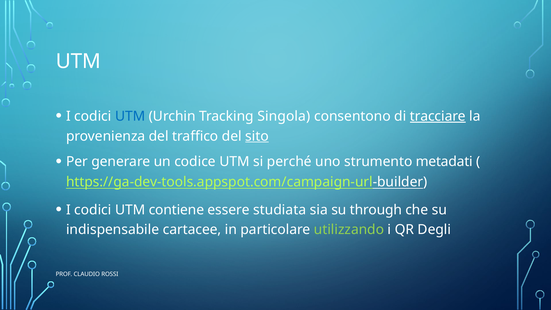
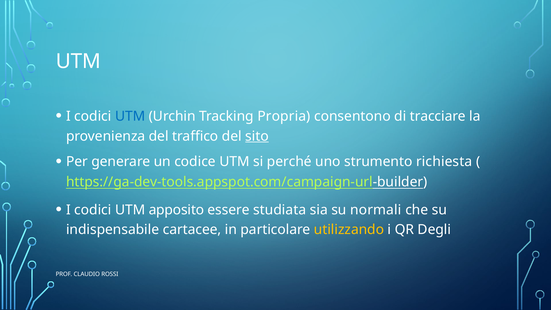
Singola: Singola -> Propria
tracciare underline: present -> none
metadati: metadati -> richiesta
contiene: contiene -> apposito
through: through -> normali
utilizzando colour: light green -> yellow
